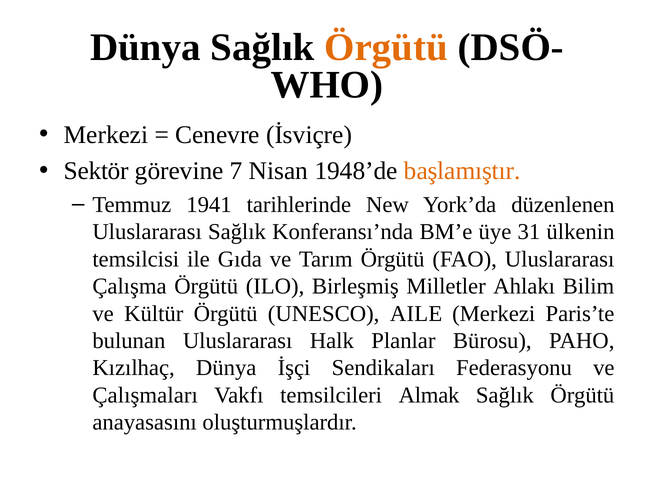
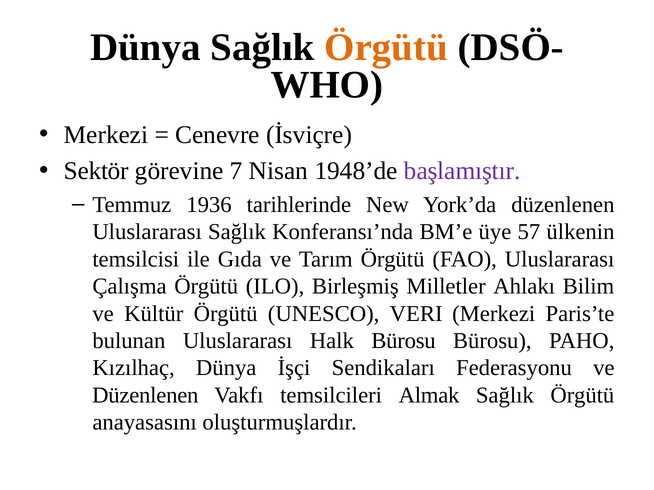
başlamıştır colour: orange -> purple
1941: 1941 -> 1936
31: 31 -> 57
AILE: AILE -> VERI
Halk Planlar: Planlar -> Bürosu
Çalışmaları at (145, 396): Çalışmaları -> Düzenlenen
